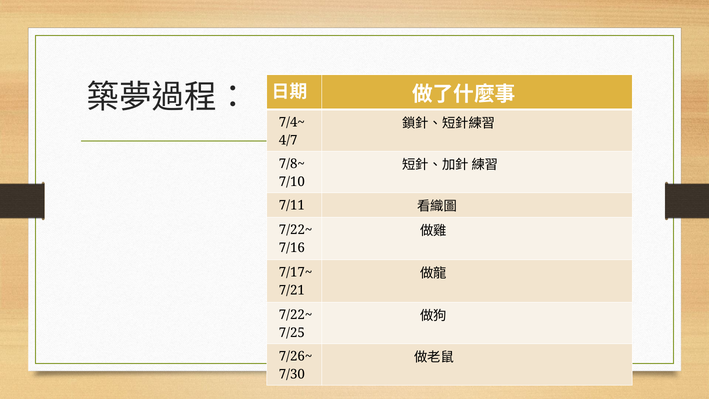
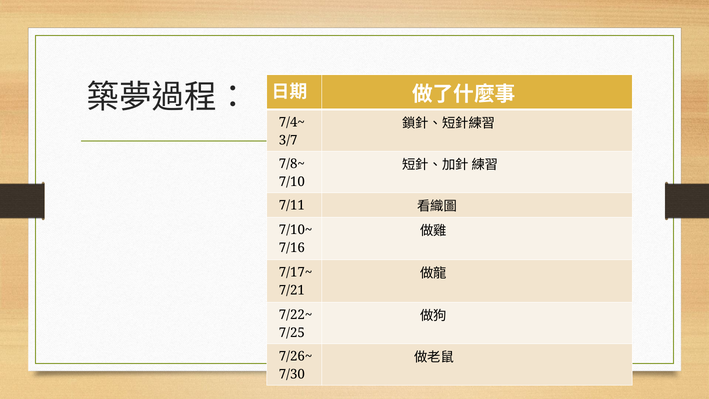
4/7: 4/7 -> 3/7
7/22~ at (296, 230): 7/22~ -> 7/10~
